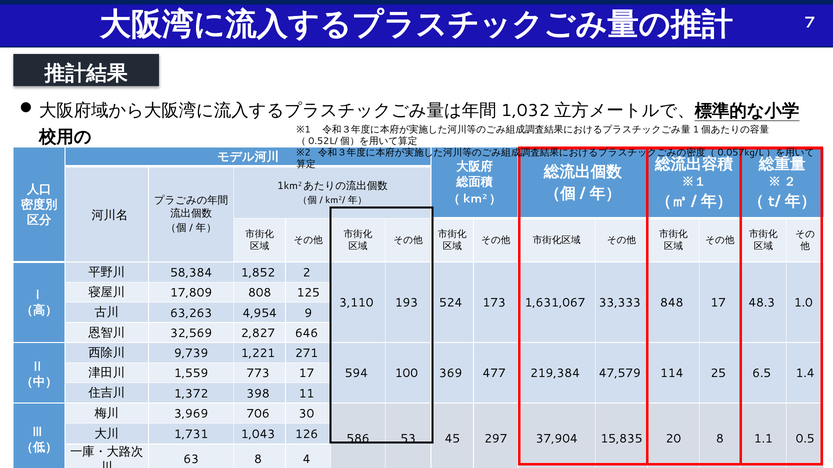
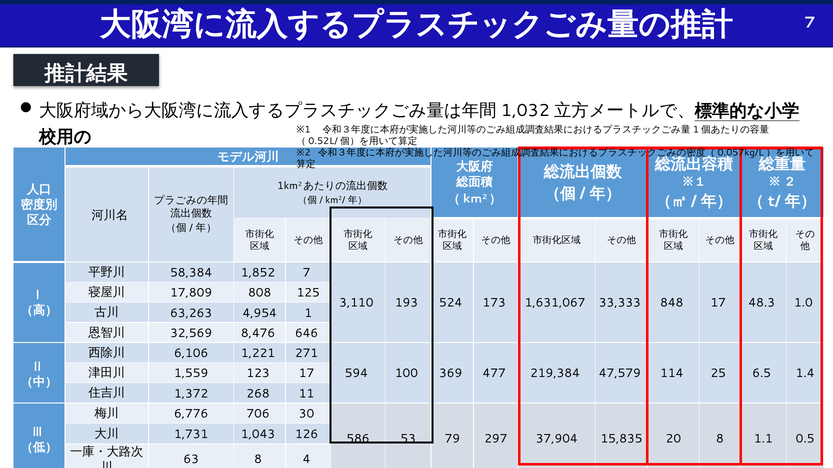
1,852 2: 2 -> 7
9: 9 -> 1
2,827: 2,827 -> 8,476
9,739: 9,739 -> 6,106
773: 773 -> 123
398: 398 -> 268
3,969: 3,969 -> 6,776
45: 45 -> 79
